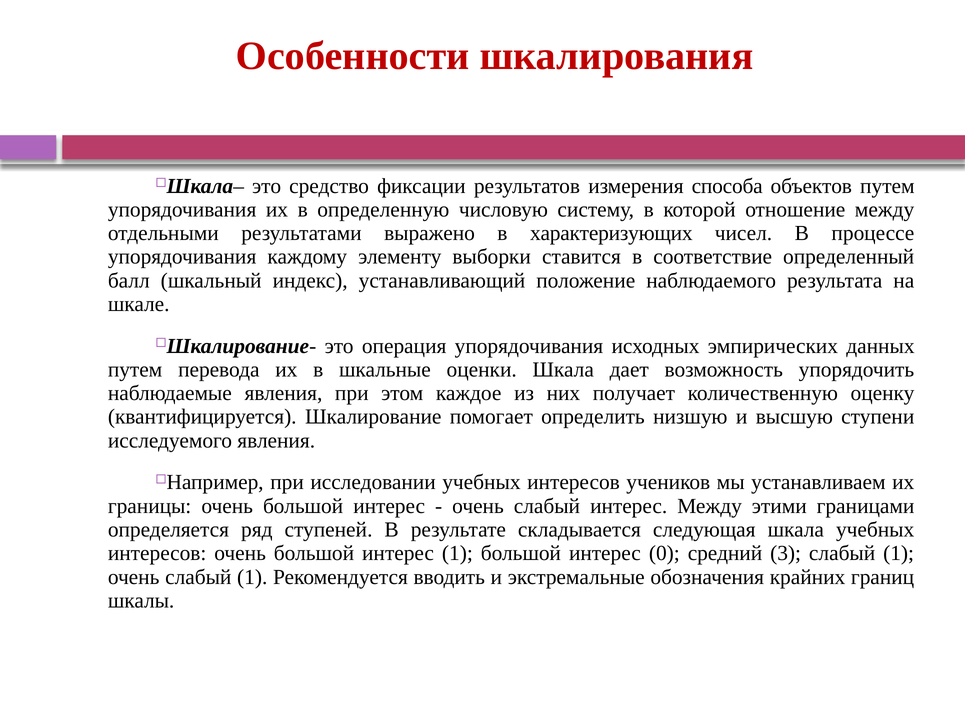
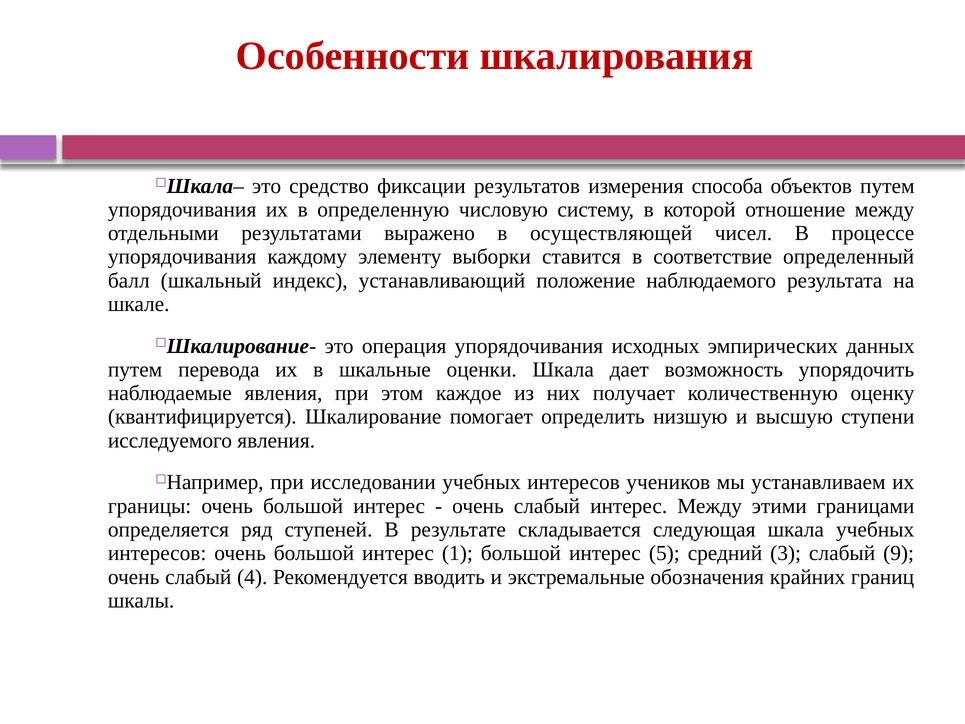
характеризующих: характеризующих -> осуществляющей
0: 0 -> 5
3 слабый 1: 1 -> 9
очень слабый 1: 1 -> 4
